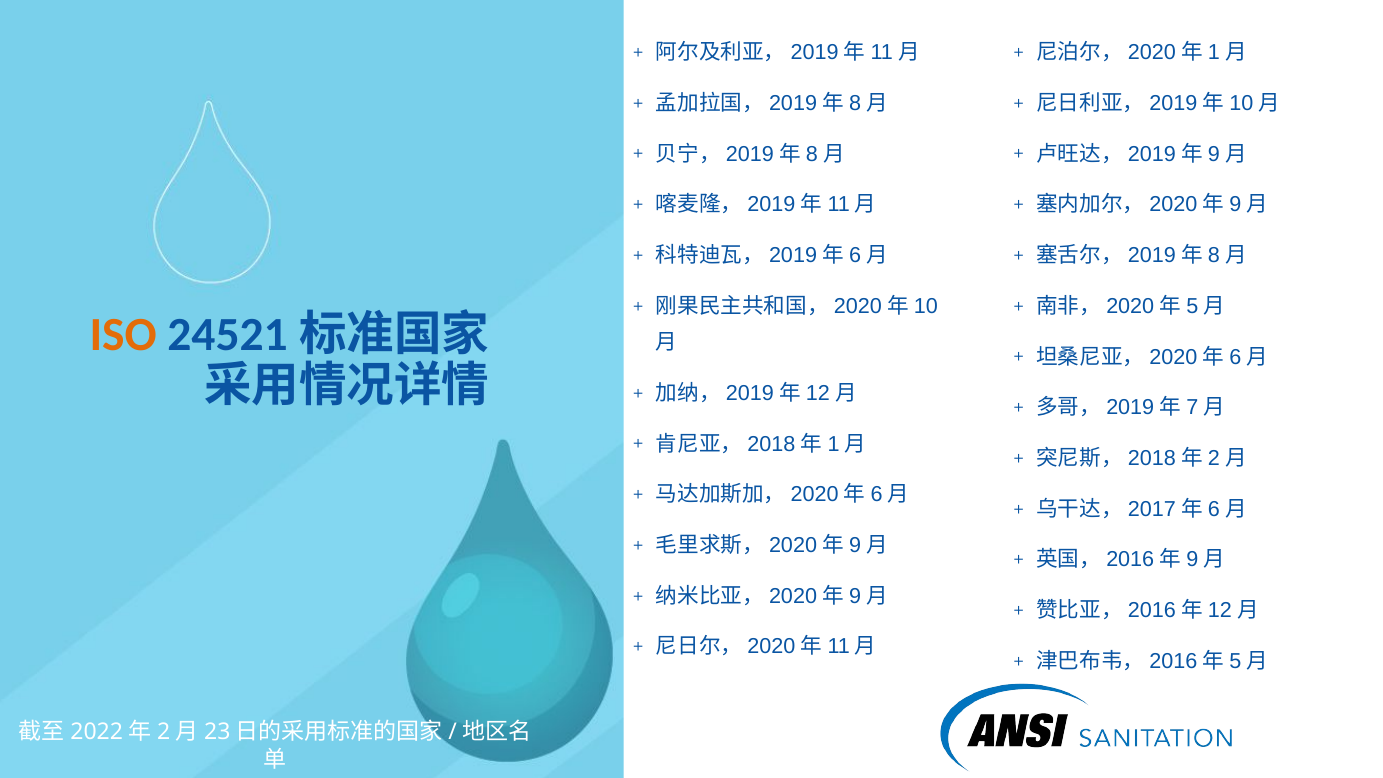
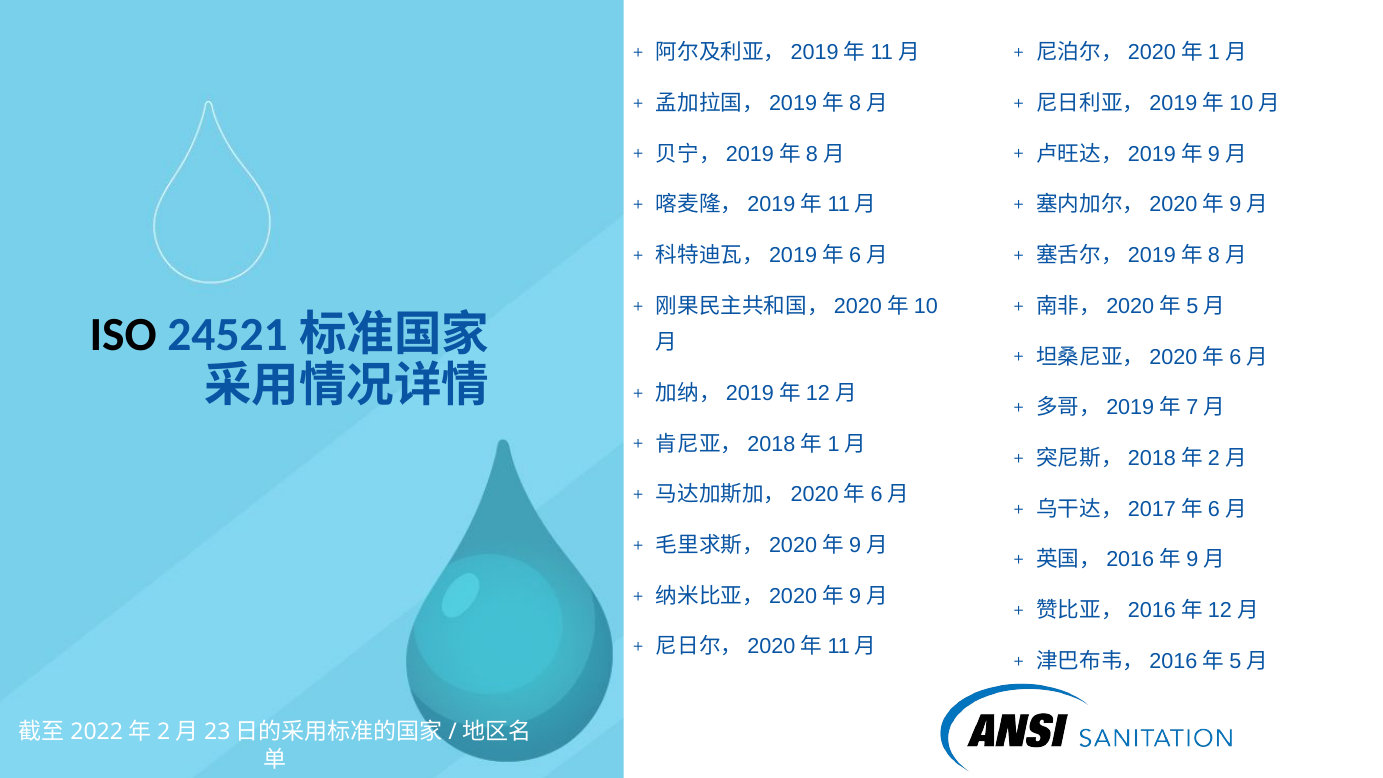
ISO colour: orange -> black
